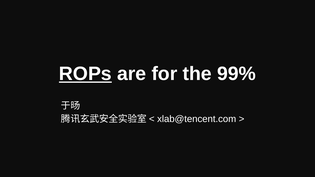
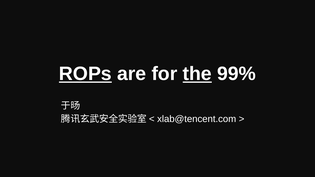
the underline: none -> present
